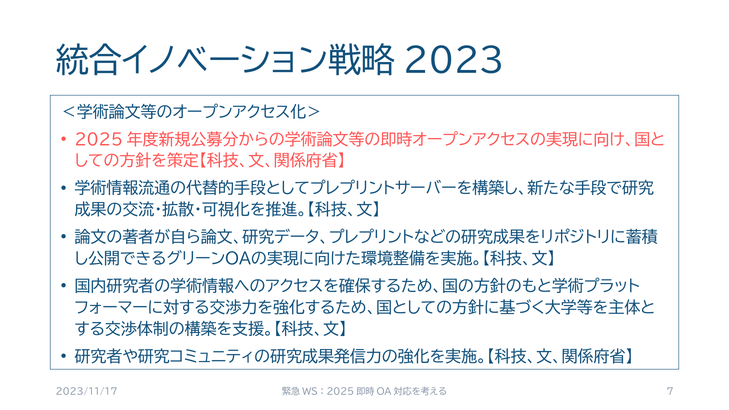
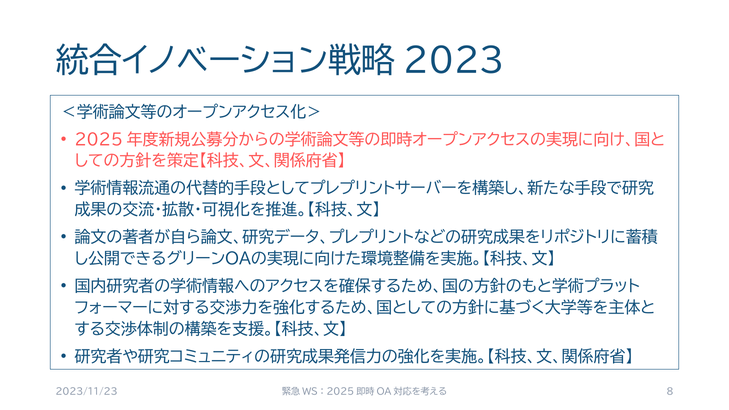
2023/11/17: 2023/11/17 -> 2023/11/23
7: 7 -> 8
